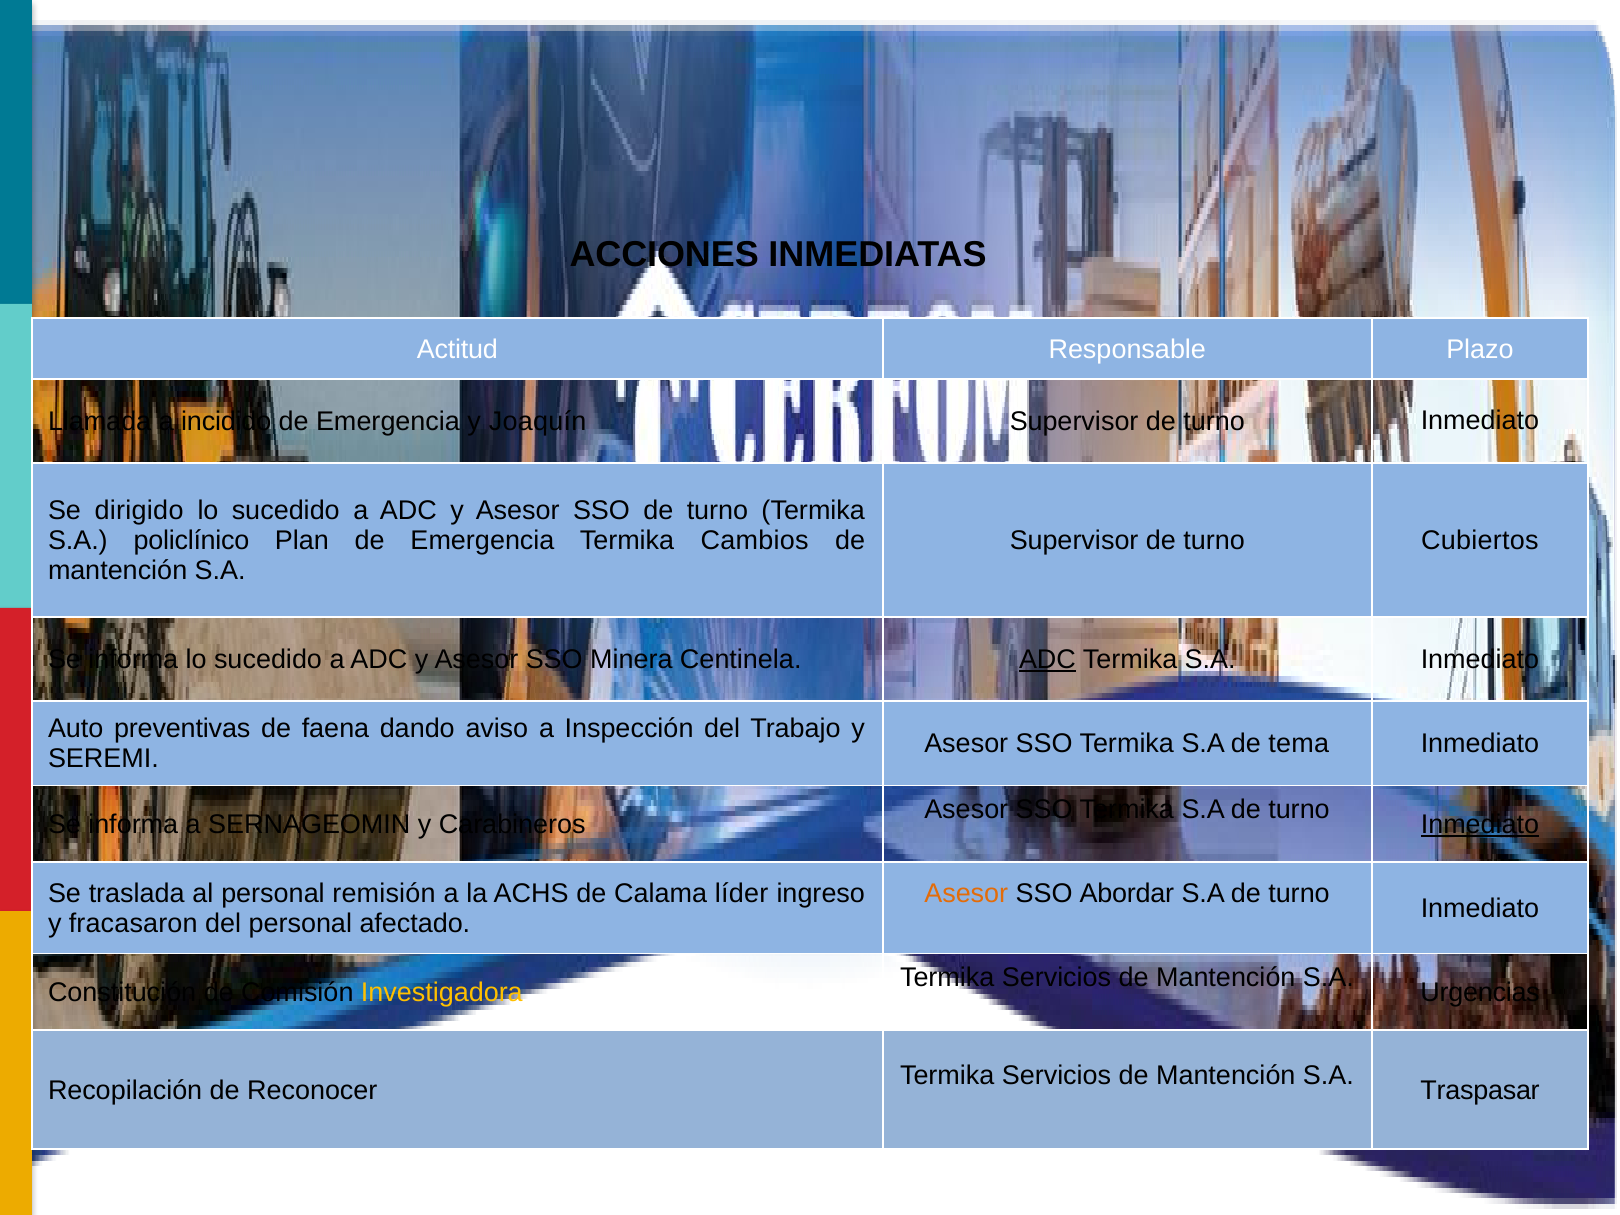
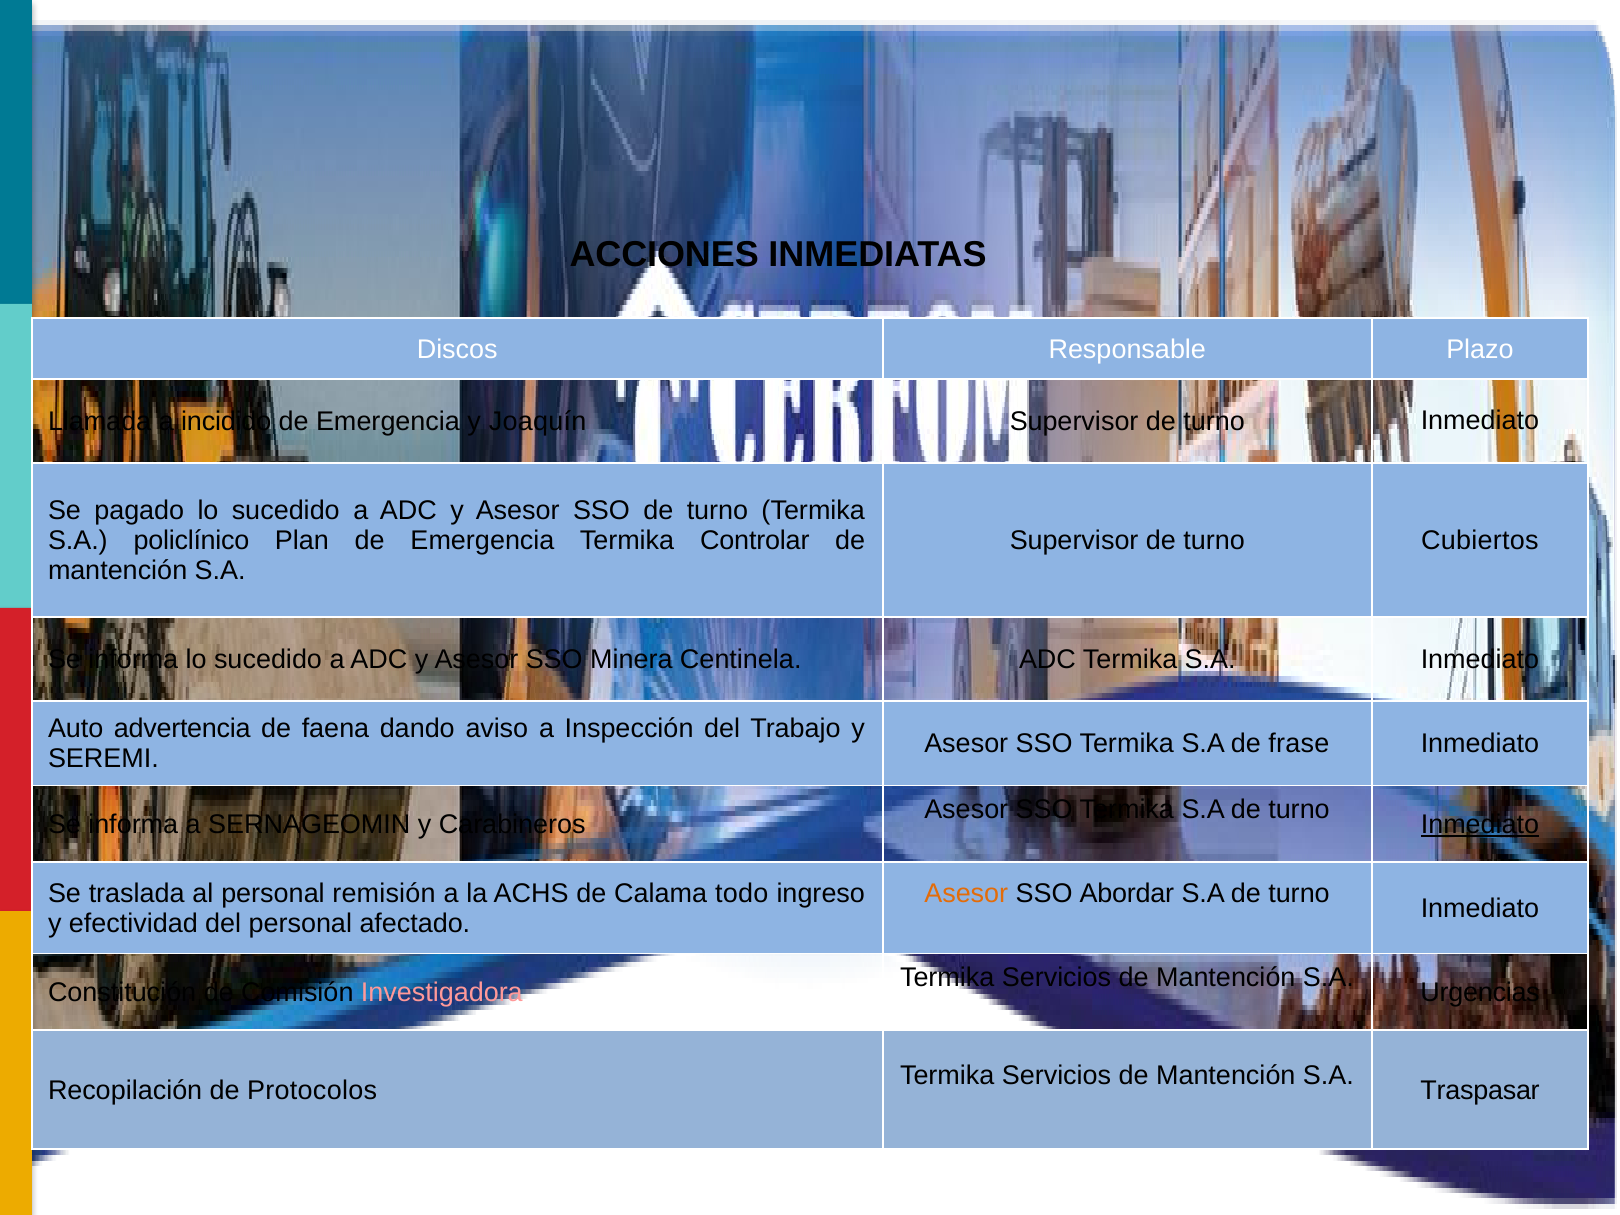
Actitud: Actitud -> Discos
dirigido: dirigido -> pagado
Cambios: Cambios -> Controlar
ADC at (1047, 660) underline: present -> none
preventivas: preventivas -> advertencia
tema: tema -> frase
líder: líder -> todo
fracasaron: fracasaron -> efectividad
Investigadora colour: yellow -> pink
Reconocer: Reconocer -> Protocolos
